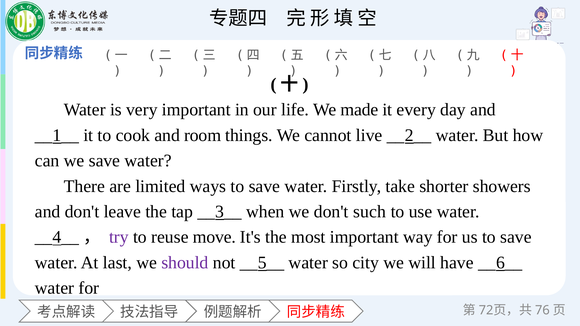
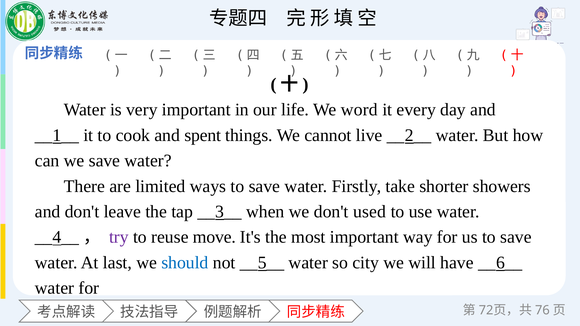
made: made -> word
room: room -> spent
such: such -> used
should colour: purple -> blue
